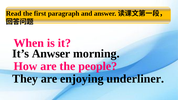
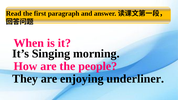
Anwser: Anwser -> Singing
